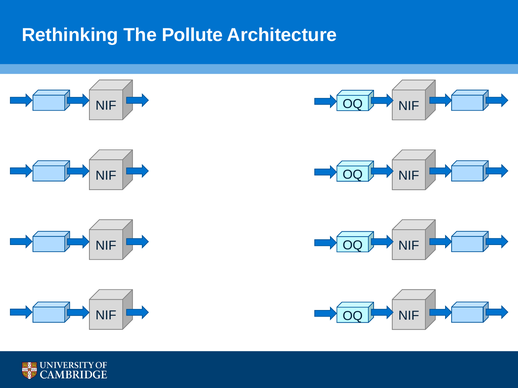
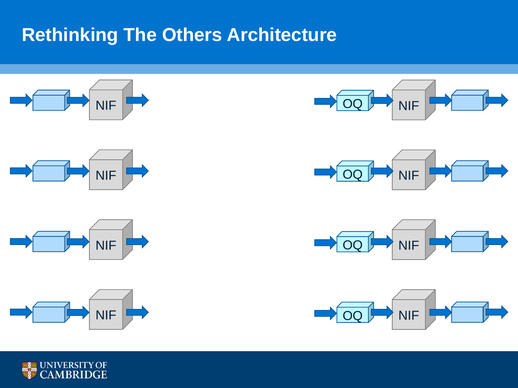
Pollute: Pollute -> Others
